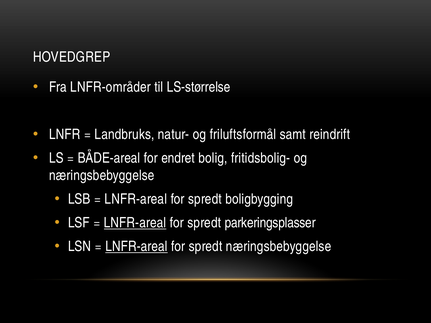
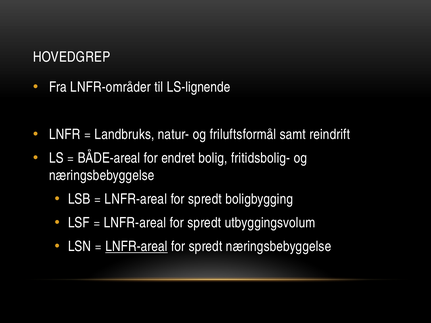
LS-størrelse: LS-størrelse -> LS-lignende
LNFR-areal at (135, 223) underline: present -> none
parkeringsplasser: parkeringsplasser -> utbyggingsvolum
